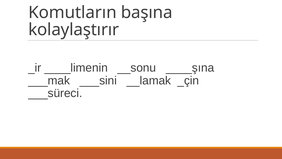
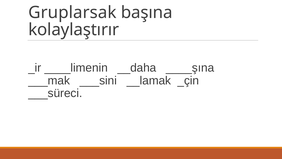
Komutların: Komutların -> Gruplarsak
__sonu: __sonu -> __daha
